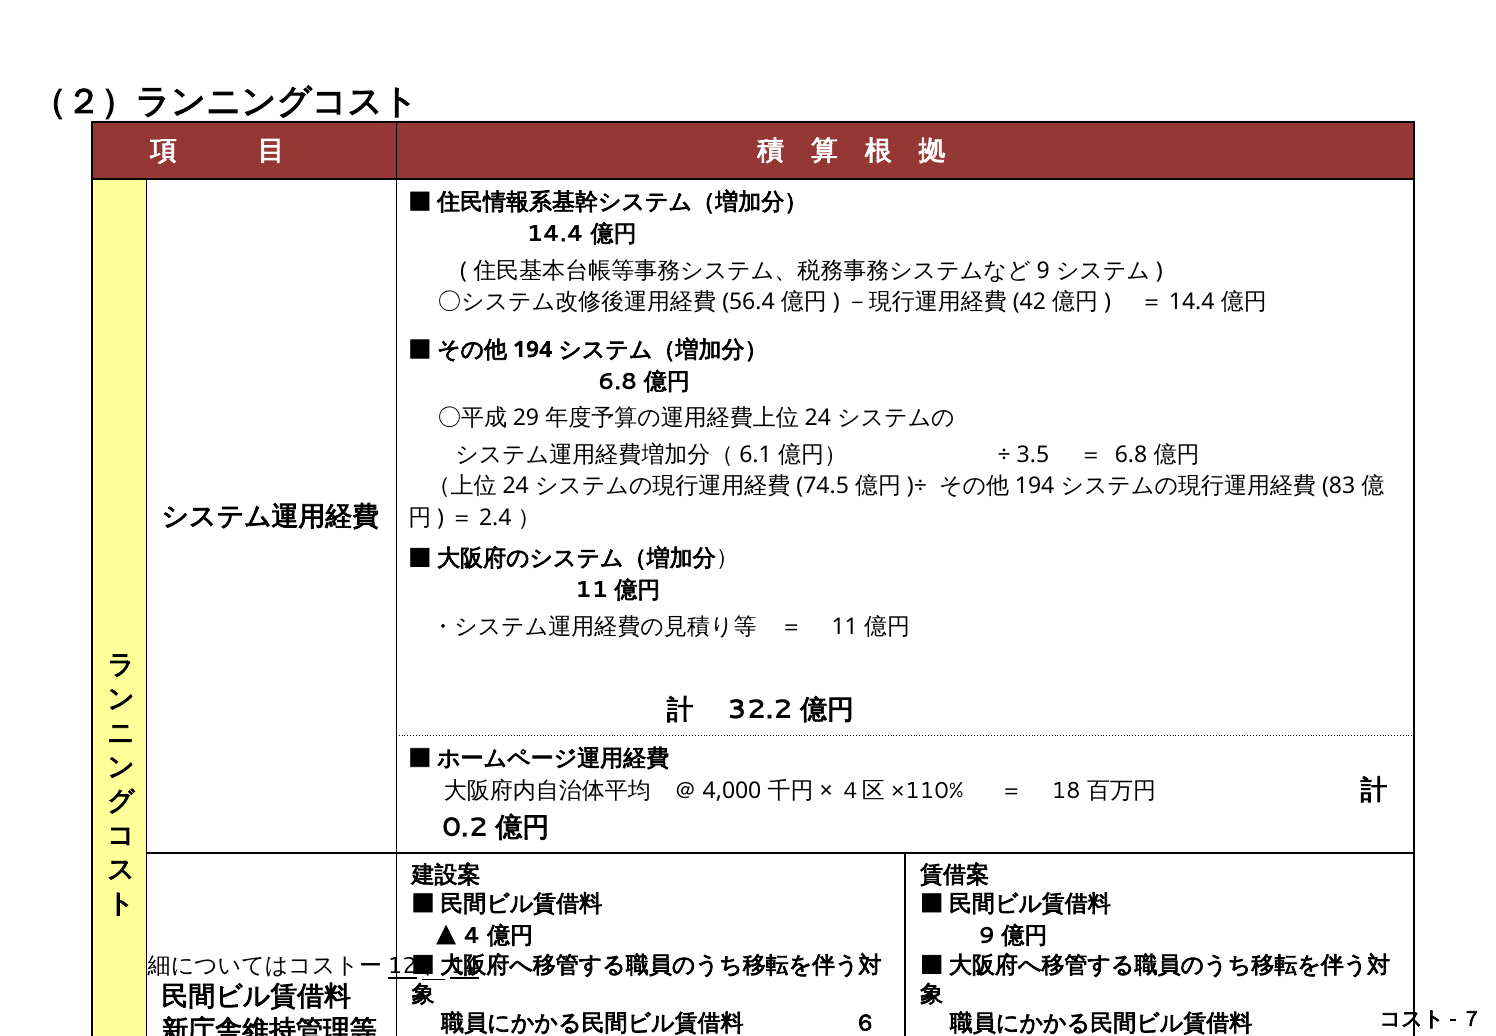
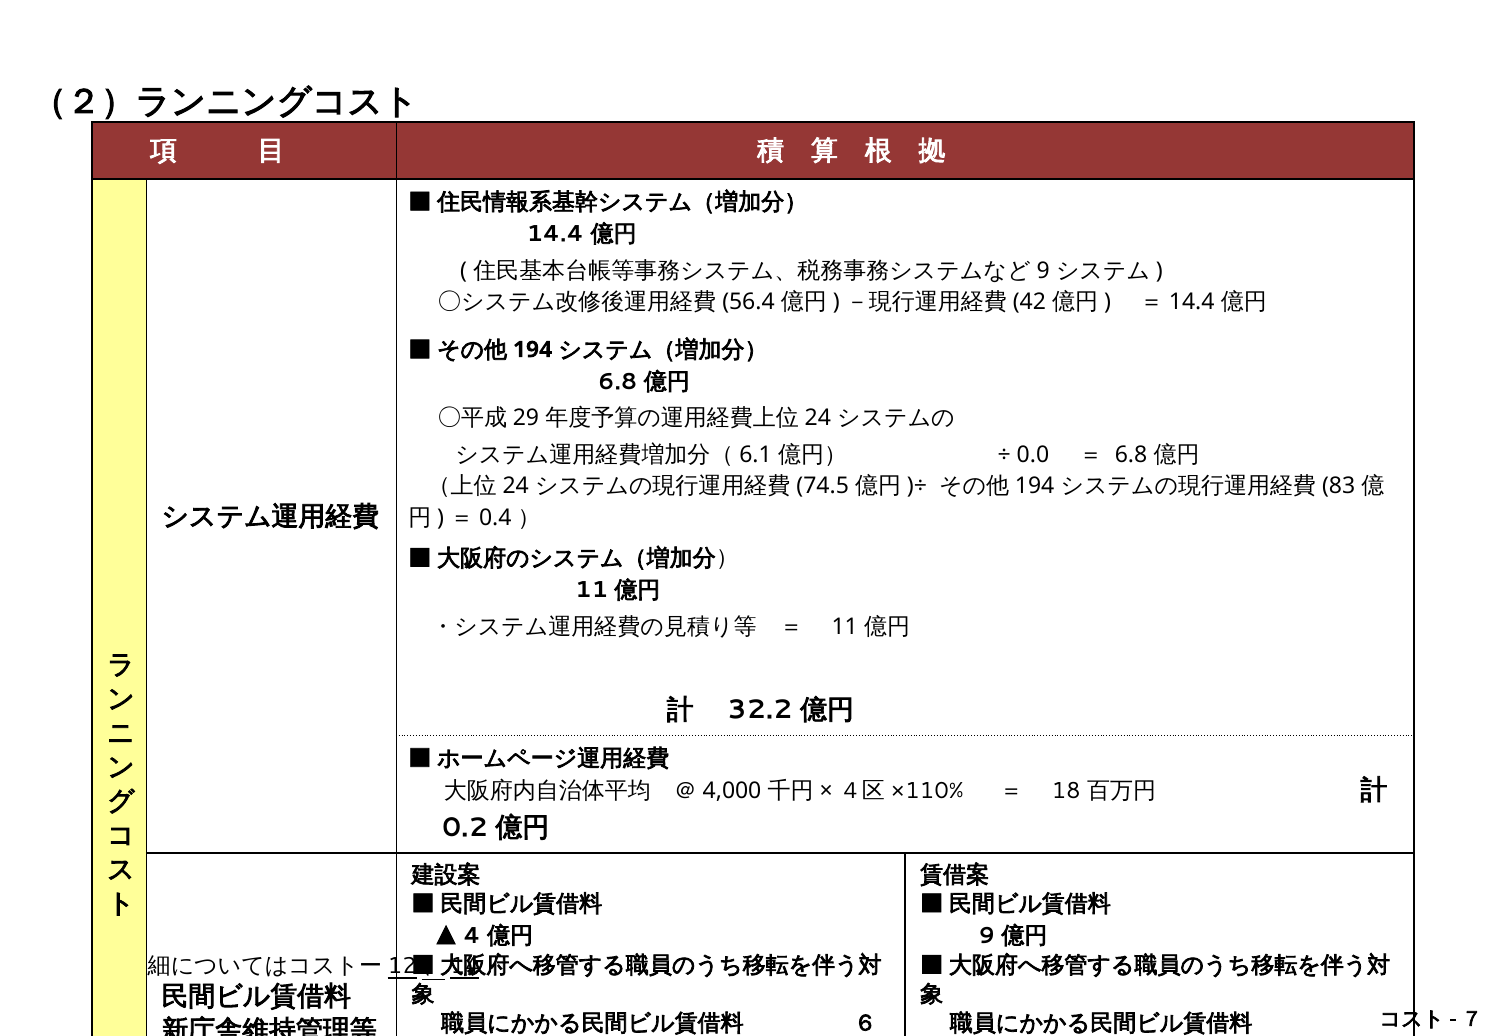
3.5: 3.5 -> 0.0
2.4: 2.4 -> 0.4
